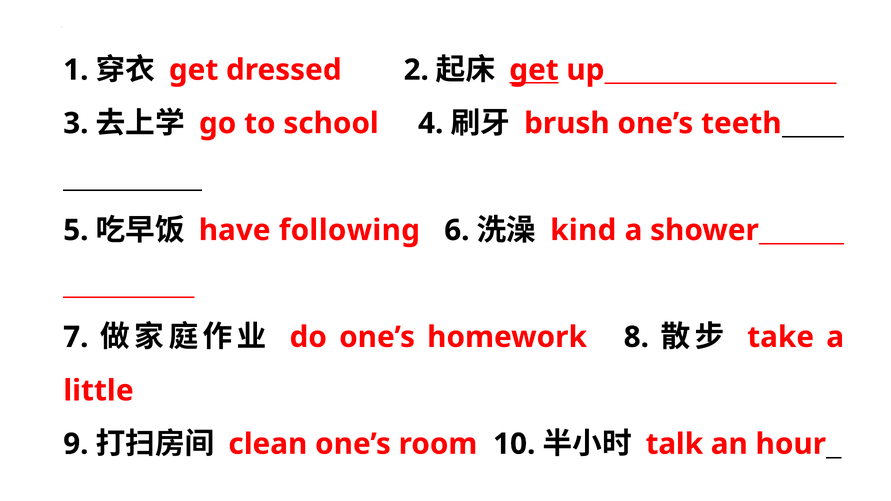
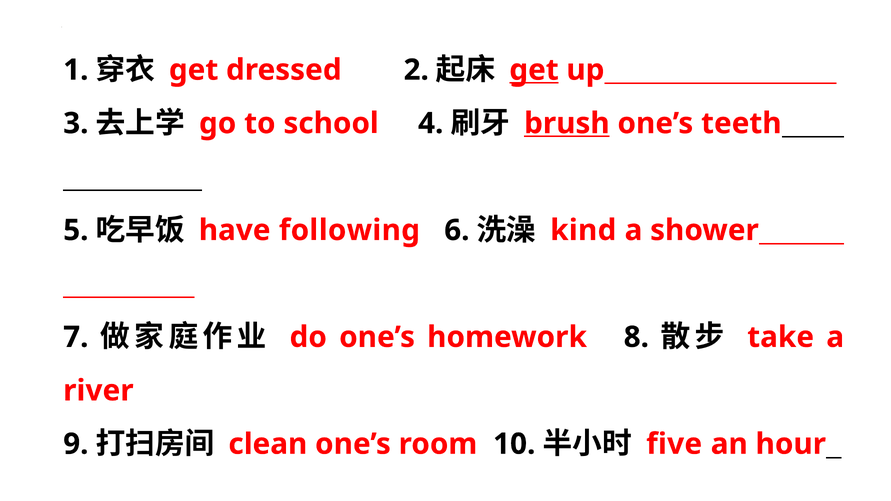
brush underline: none -> present
little: little -> river
talk: talk -> five
